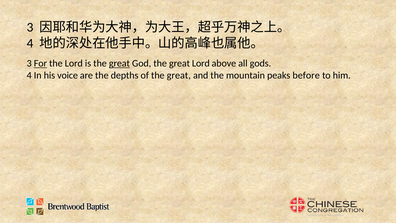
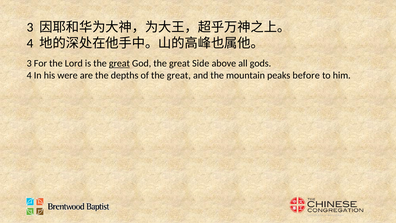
For underline: present -> none
great Lord: Lord -> Side
voice: voice -> were
